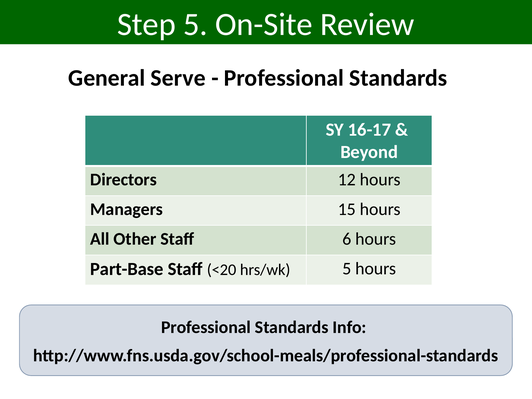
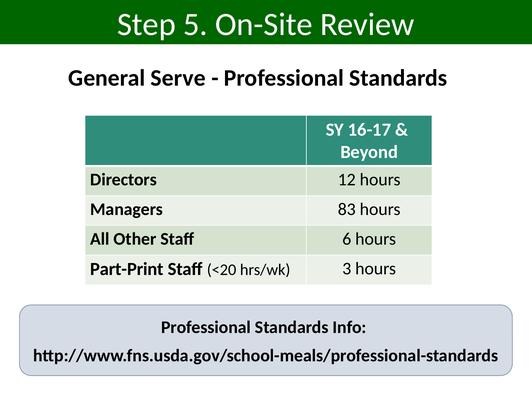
15: 15 -> 83
Part-Base: Part-Base -> Part-Print
hrs/wk 5: 5 -> 3
